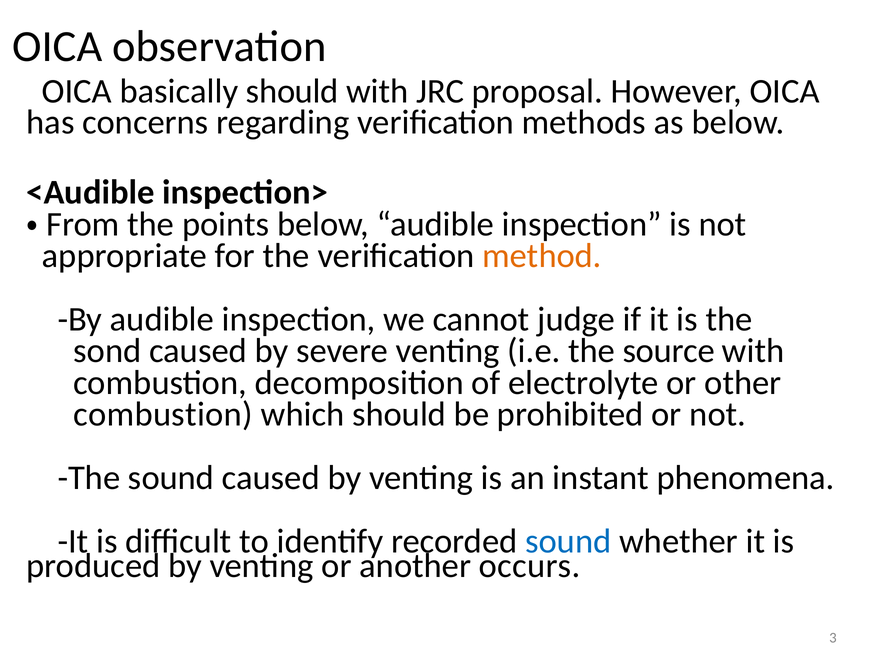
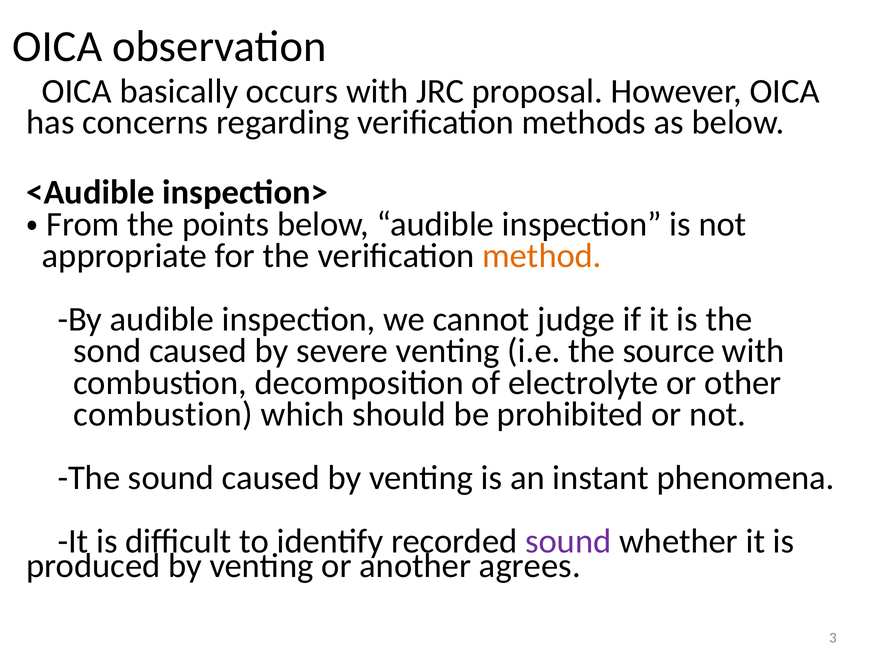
basically should: should -> occurs
sound at (568, 541) colour: blue -> purple
occurs: occurs -> agrees
